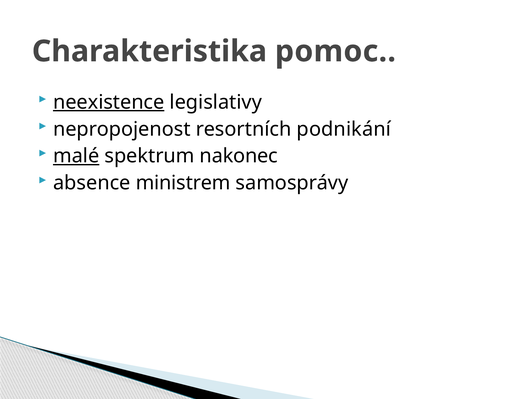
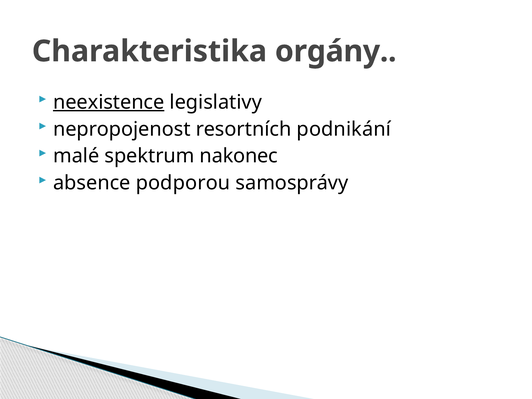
pomoc: pomoc -> orgány
malé underline: present -> none
ministrem: ministrem -> podporou
